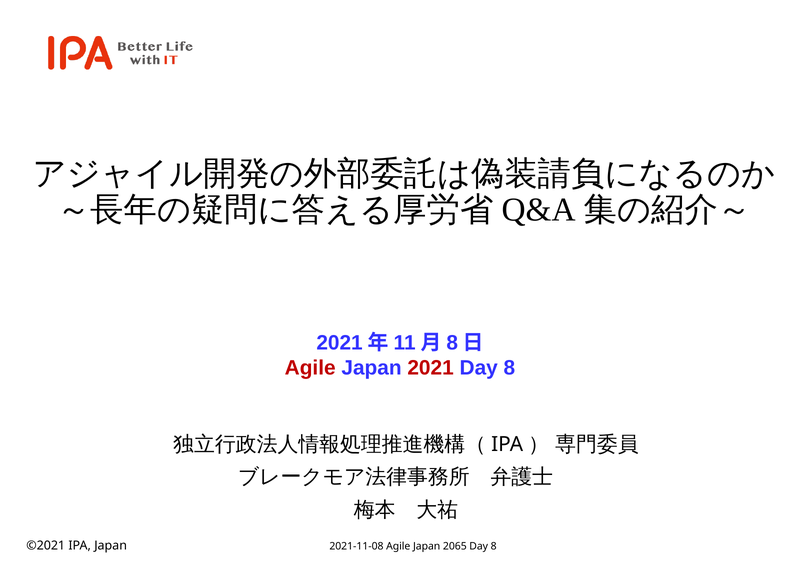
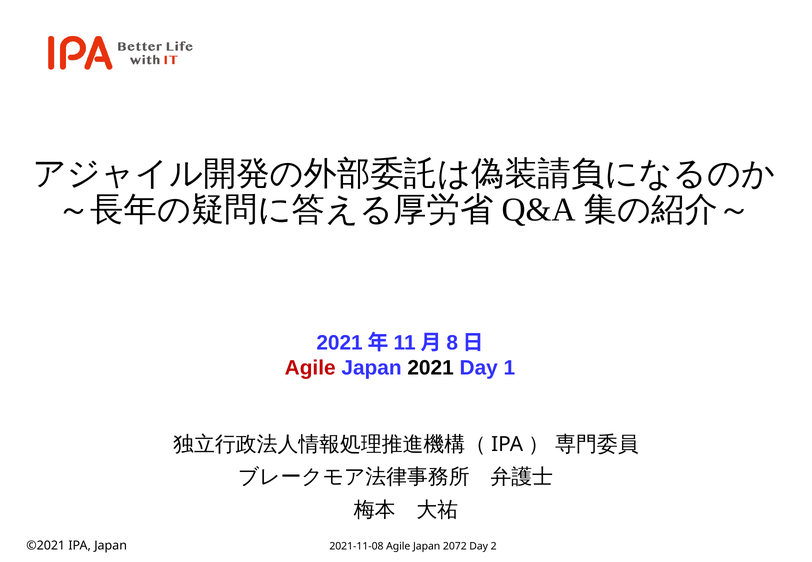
2021 colour: red -> black
8 at (509, 368): 8 -> 1
2065: 2065 -> 2072
8 at (494, 547): 8 -> 2
